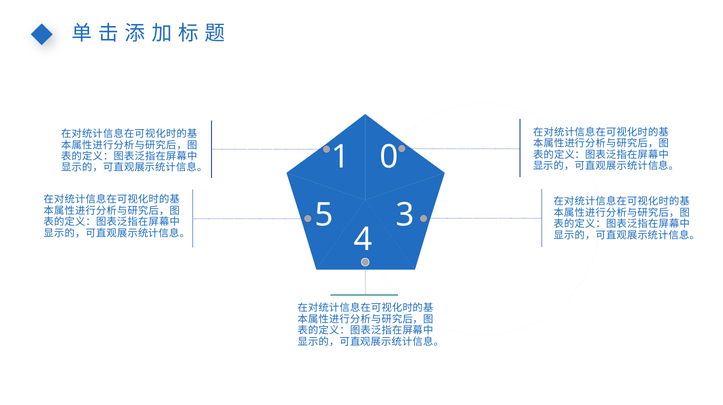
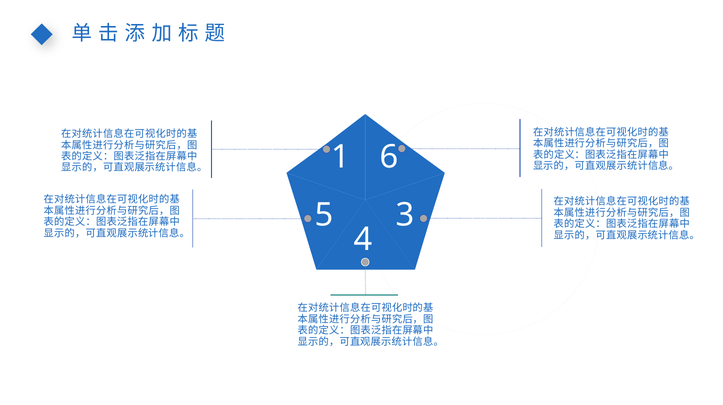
0: 0 -> 6
